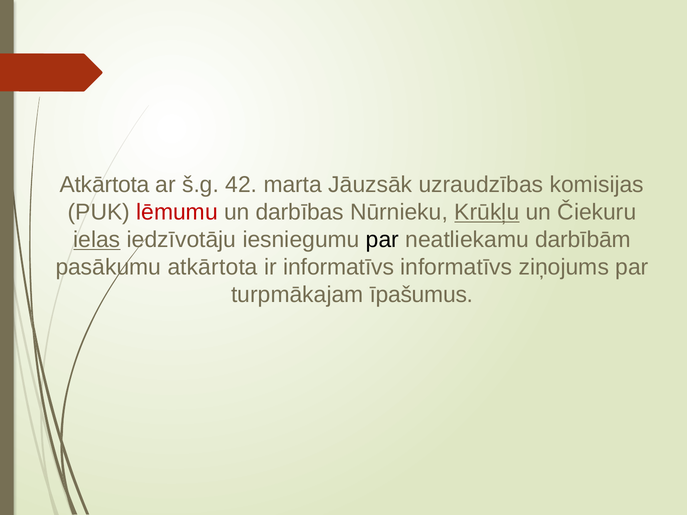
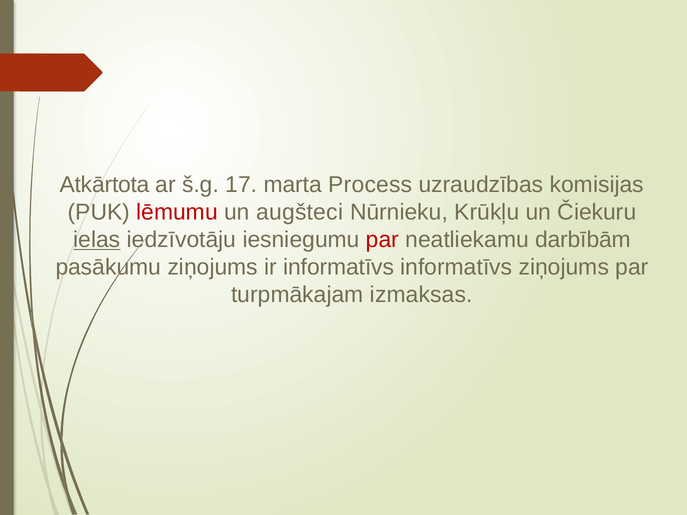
42: 42 -> 17
Jāuzsāk: Jāuzsāk -> Process
darbības: darbības -> augšteci
Krūkļu underline: present -> none
par at (383, 240) colour: black -> red
pasākumu atkārtota: atkārtota -> ziņojums
īpašumus: īpašumus -> izmaksas
